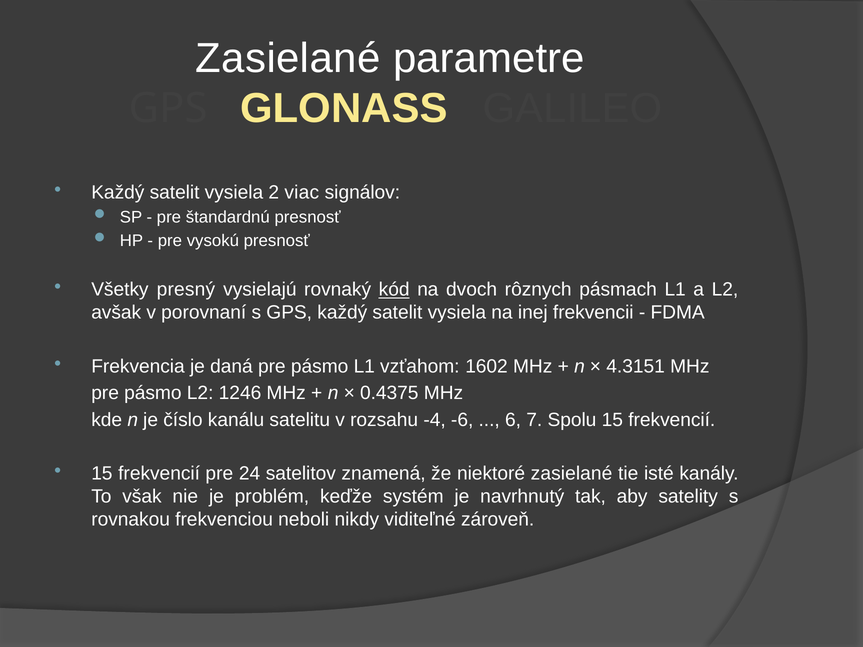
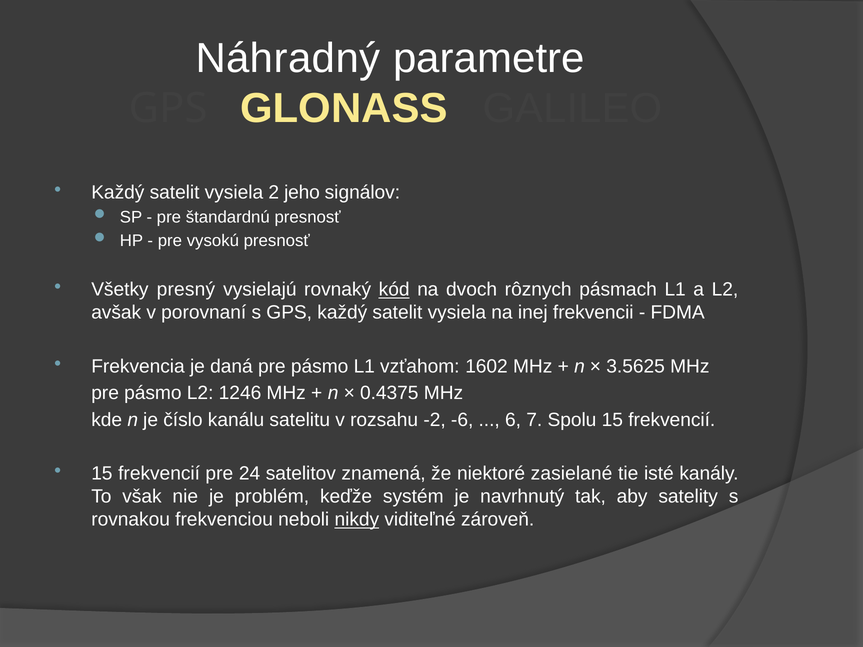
Zasielané at (288, 58): Zasielané -> Náhradný
viac: viac -> jeho
4.3151: 4.3151 -> 3.5625
-4: -4 -> -2
nikdy underline: none -> present
